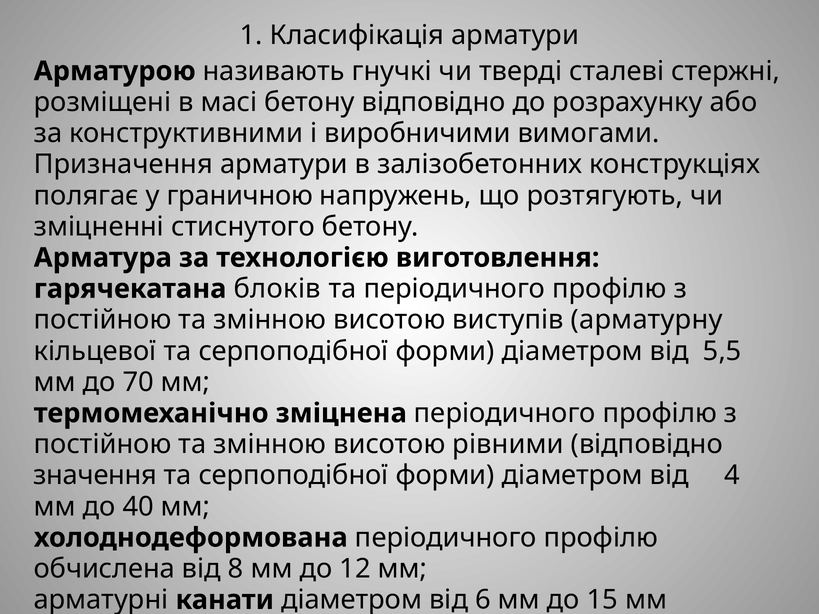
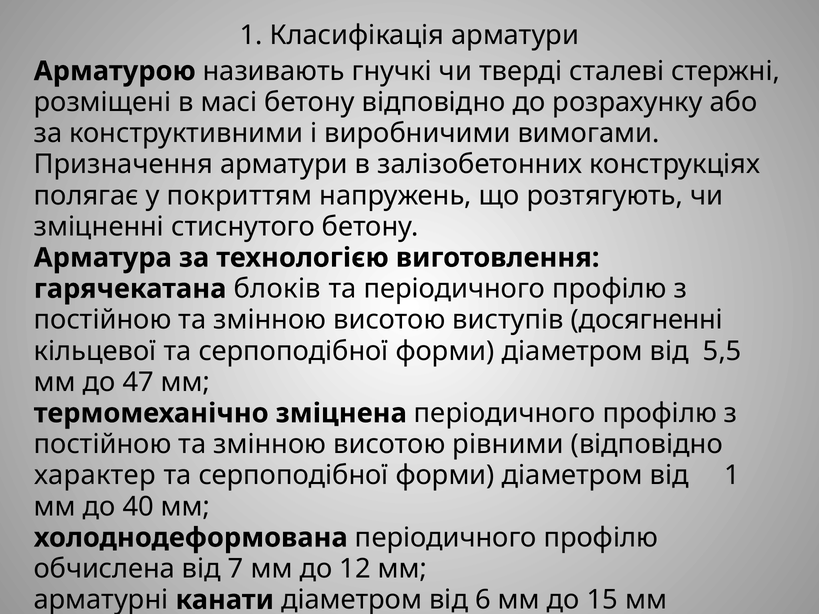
граничною: граничною -> покриттям
арматурну: арматурну -> досягненні
70: 70 -> 47
значення: значення -> характер
від 4: 4 -> 1
8: 8 -> 7
